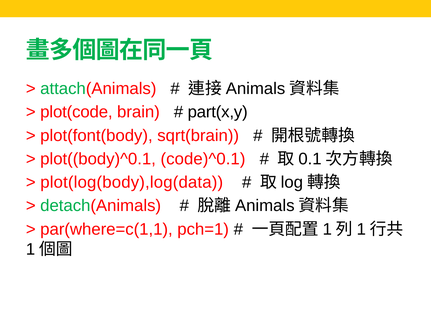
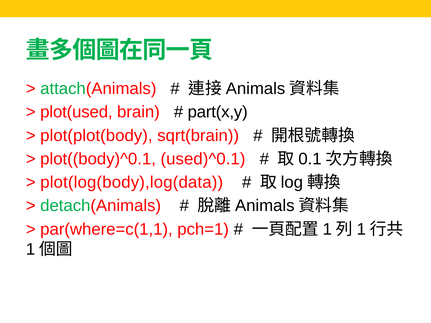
plot(code: plot(code -> plot(used
plot(font(body: plot(font(body -> plot(plot(body
code)^0.1: code)^0.1 -> used)^0.1
